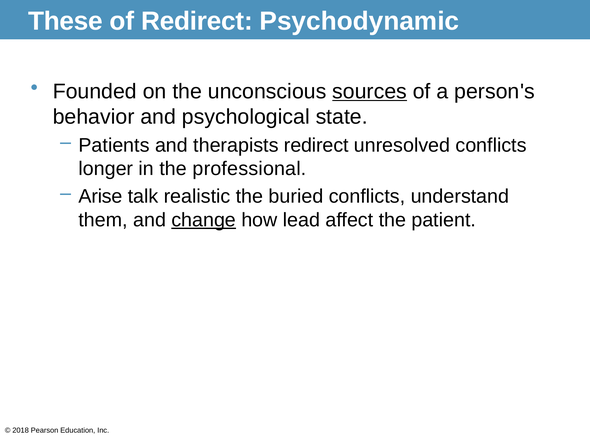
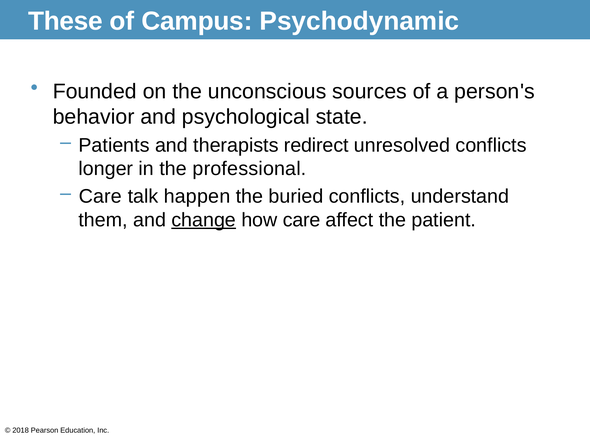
of Redirect: Redirect -> Campus
sources underline: present -> none
Arise at (101, 197): Arise -> Care
realistic: realistic -> happen
how lead: lead -> care
